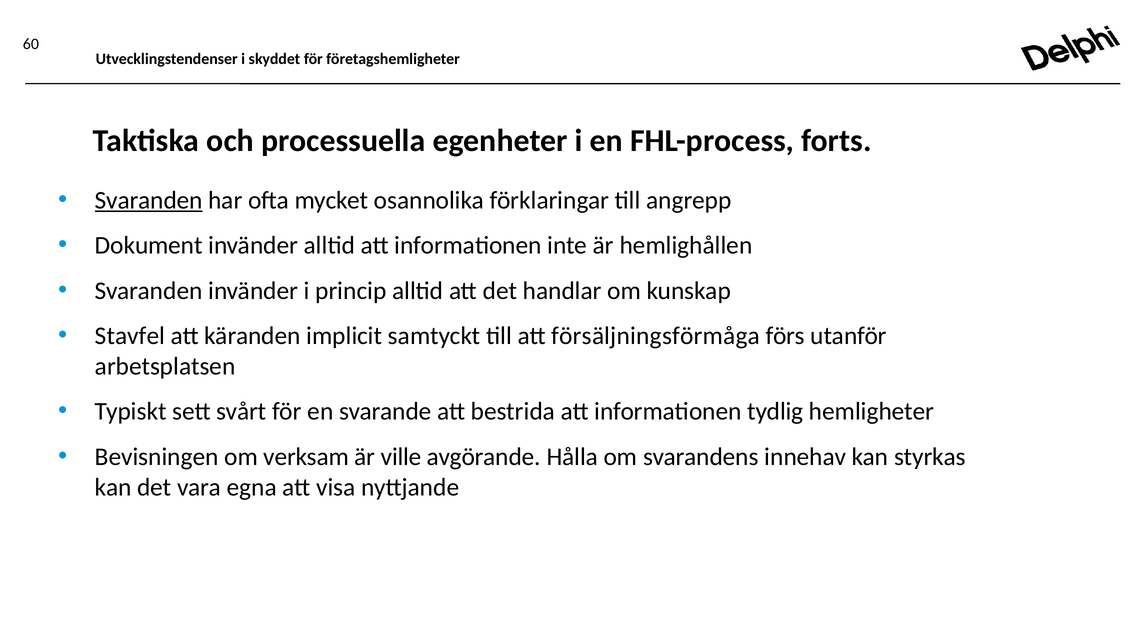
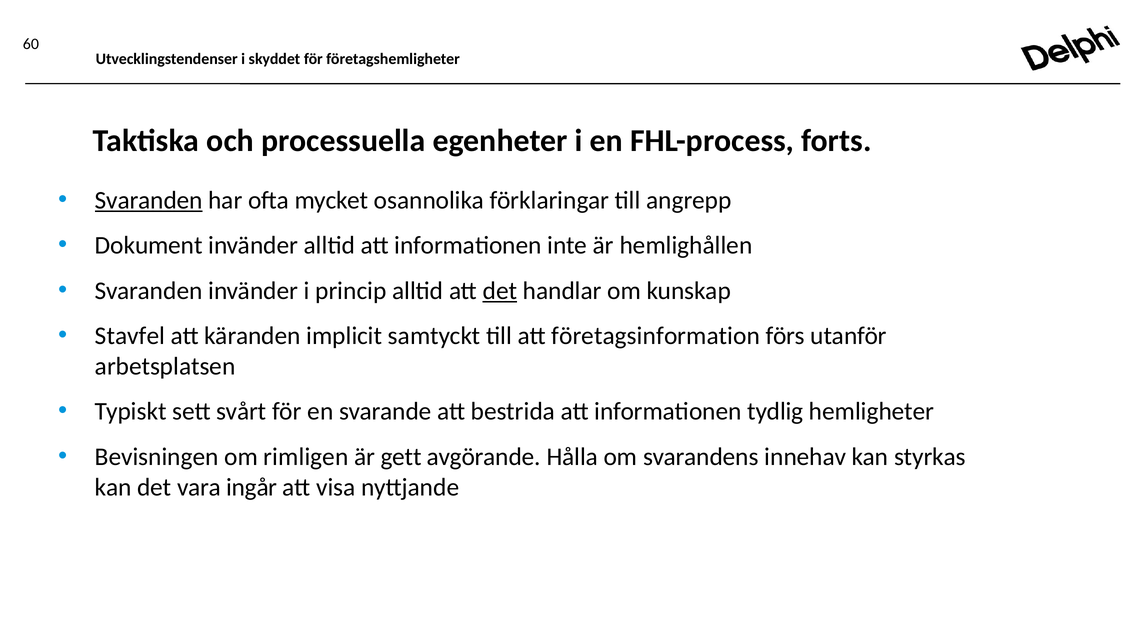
det at (500, 291) underline: none -> present
försäljningsförmåga: försäljningsförmåga -> företagsinformation
verksam: verksam -> rimligen
ville: ville -> gett
egna: egna -> ingår
